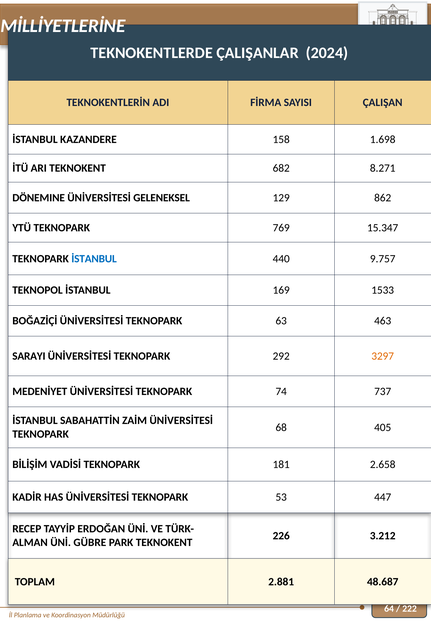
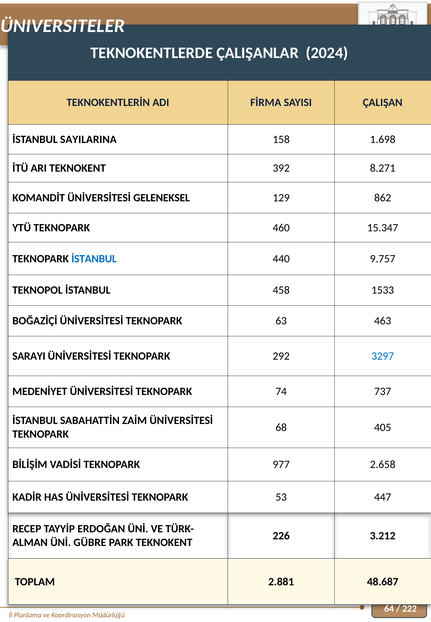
MİLLİYETLERİNE: MİLLİYETLERİNE -> ÜNIVERSITELER
KAZANDERE: KAZANDERE -> SAYILARINA
682: 682 -> 392
DÖNEMINE: DÖNEMINE -> KOMANDİT
769: 769 -> 460
169: 169 -> 458
3297 colour: orange -> blue
181: 181 -> 977
